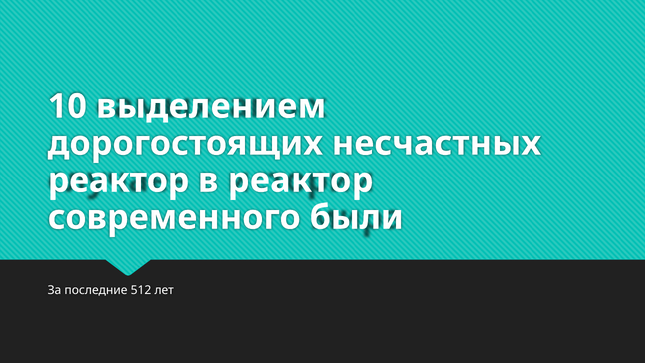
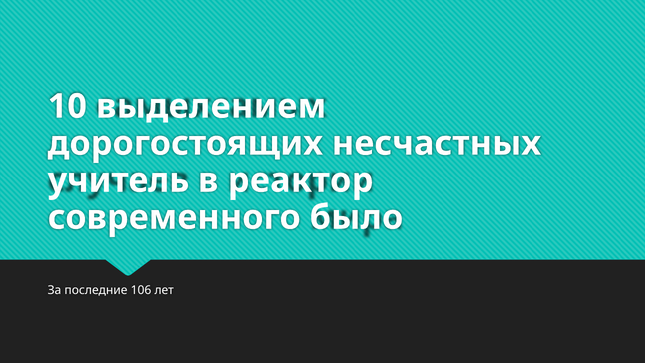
реактор at (119, 180): реактор -> учитель
были: были -> было
512: 512 -> 106
